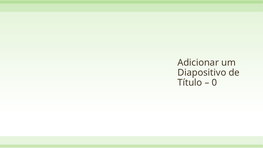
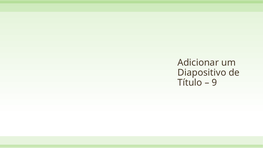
0: 0 -> 9
